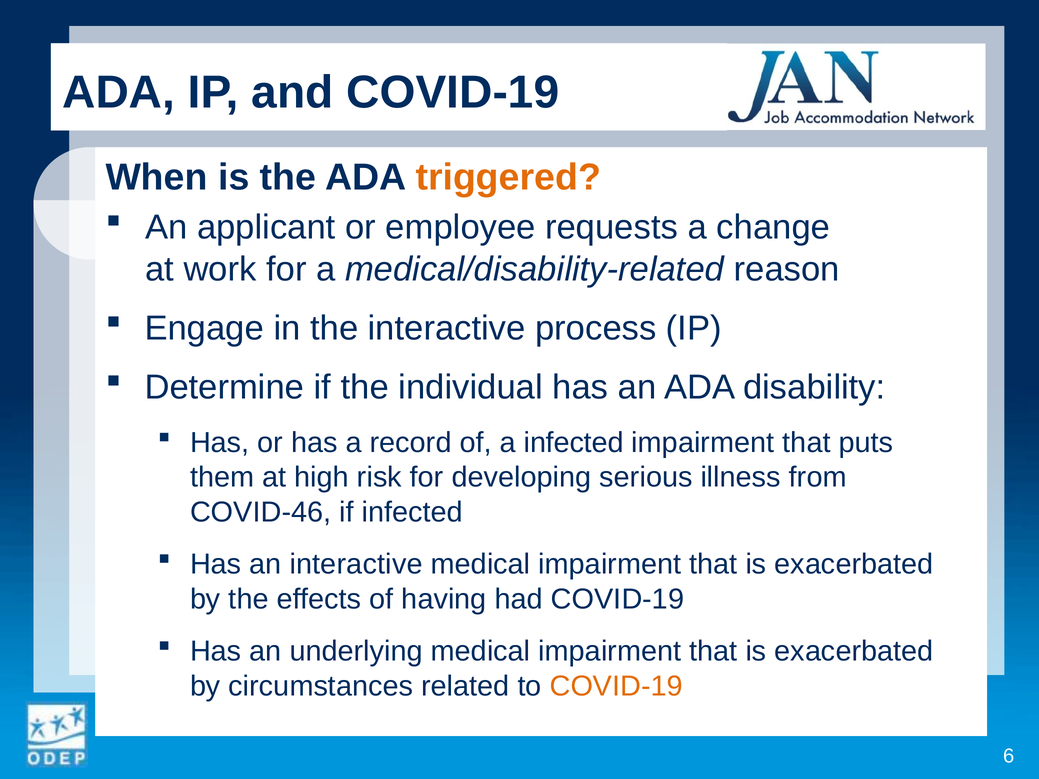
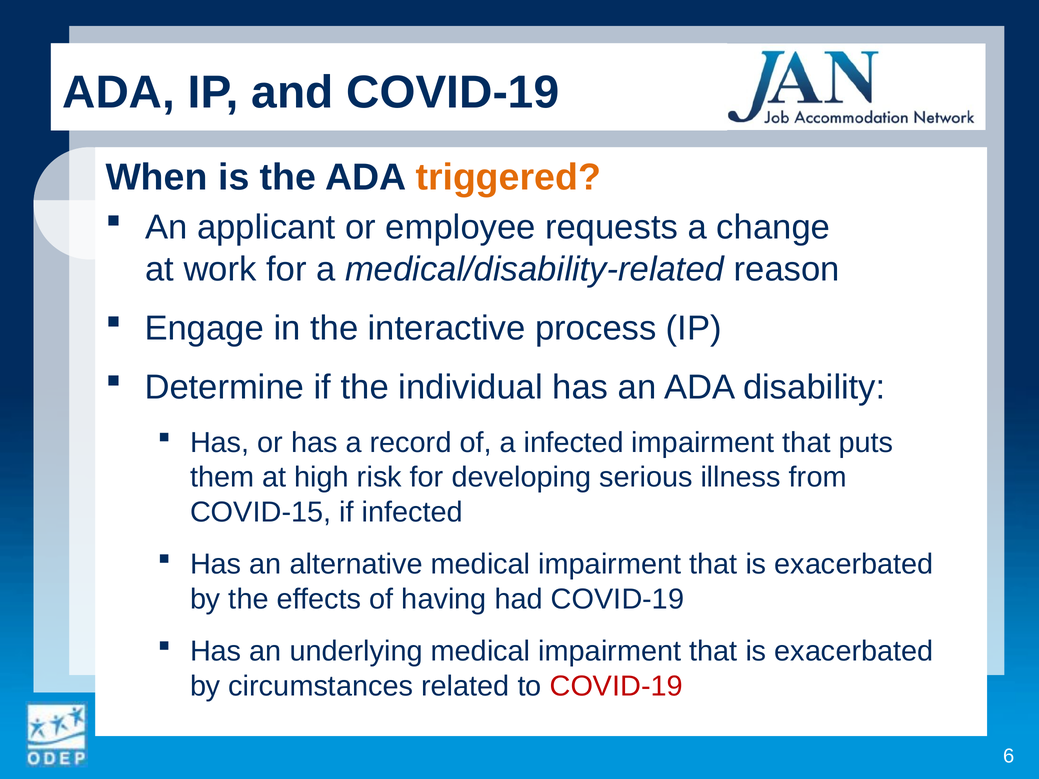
COVID-46: COVID-46 -> COVID-15
an interactive: interactive -> alternative
COVID-19 at (616, 686) colour: orange -> red
